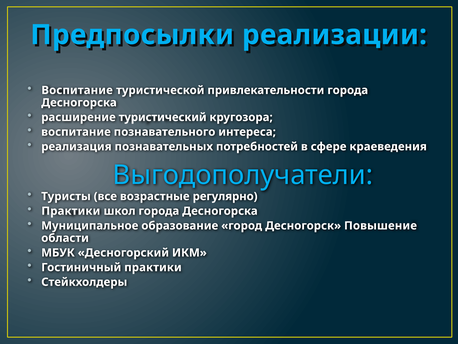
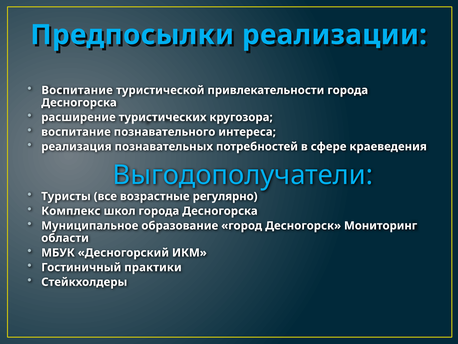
туристический: туристический -> туристических
Практики at (71, 211): Практики -> Комплекс
Повышение: Повышение -> Мониторинг
